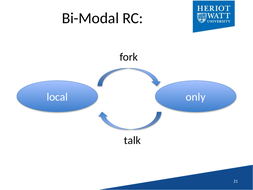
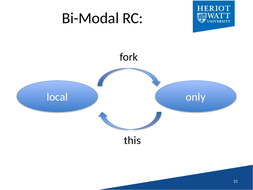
talk: talk -> this
